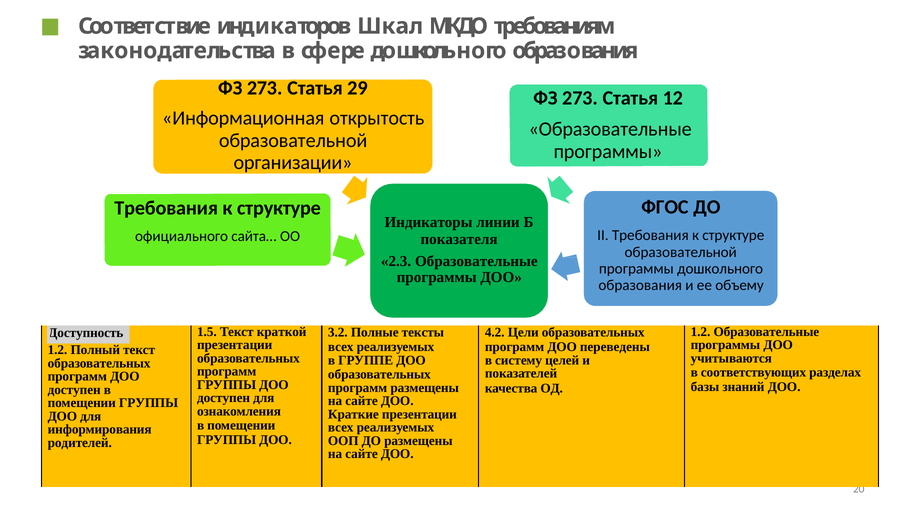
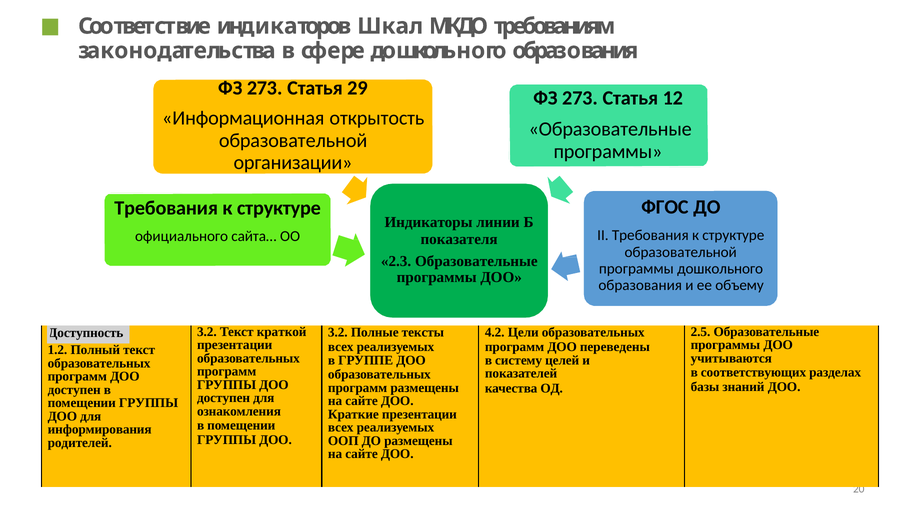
1.2 at (700, 332): 1.2 -> 2.5
Доступность 1.5: 1.5 -> 3.2
